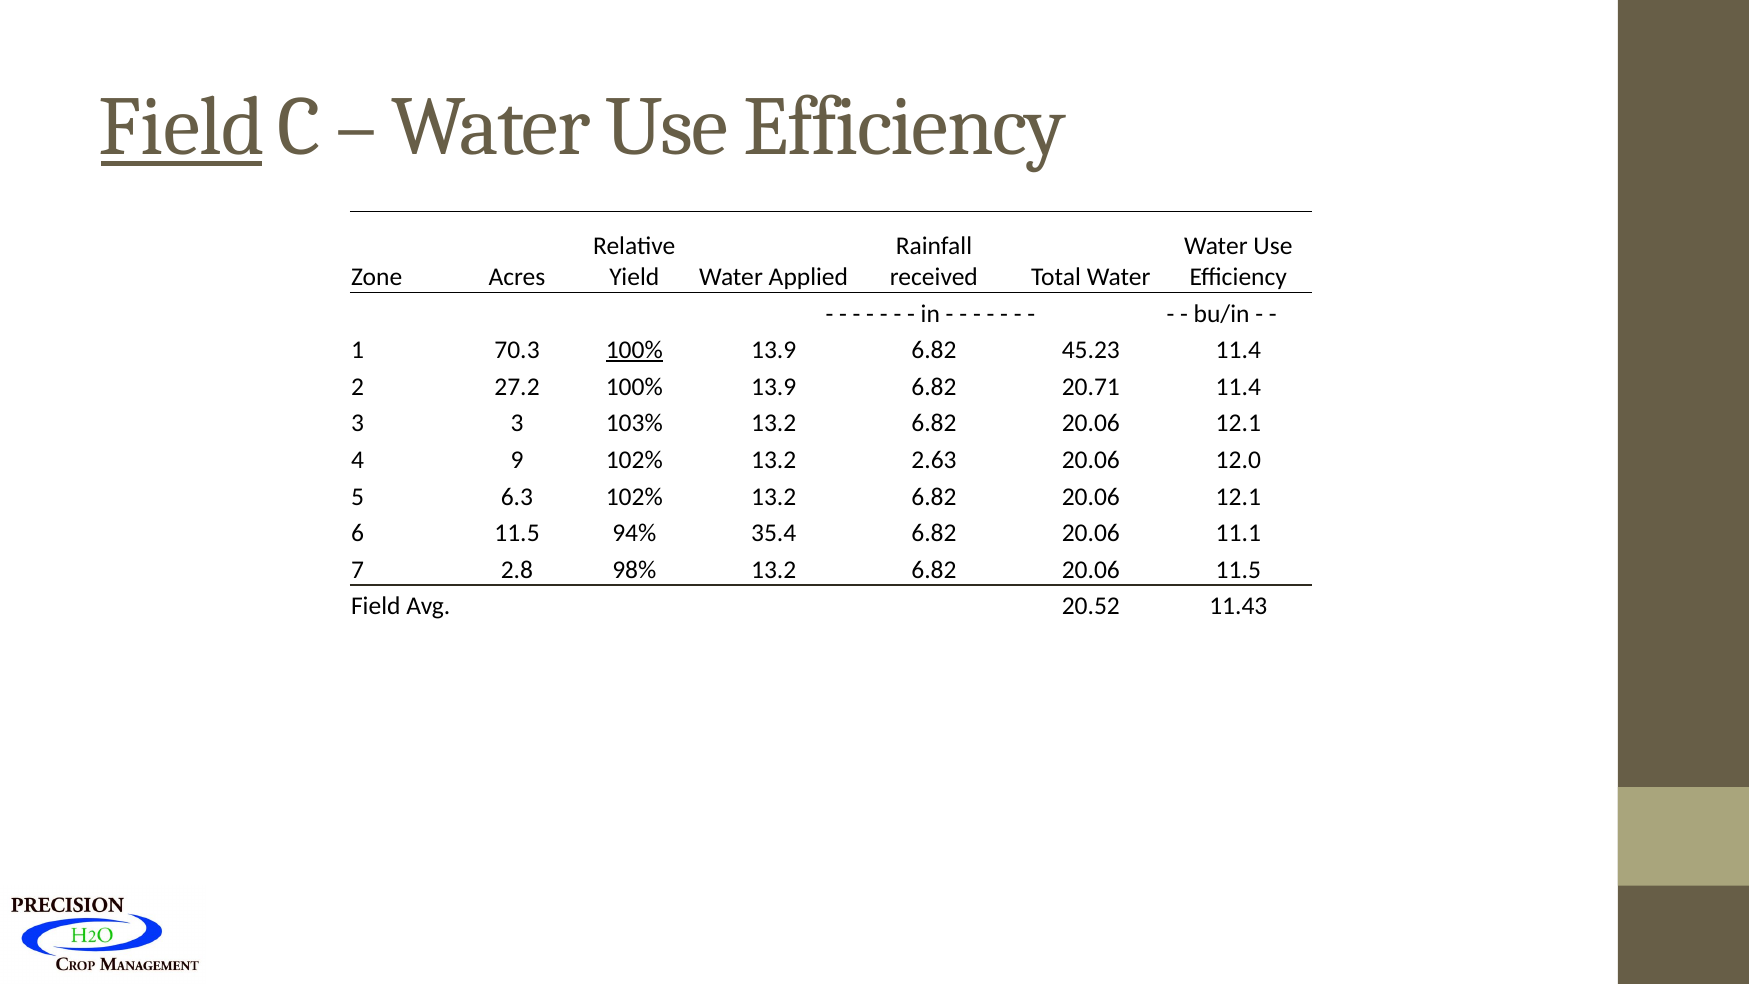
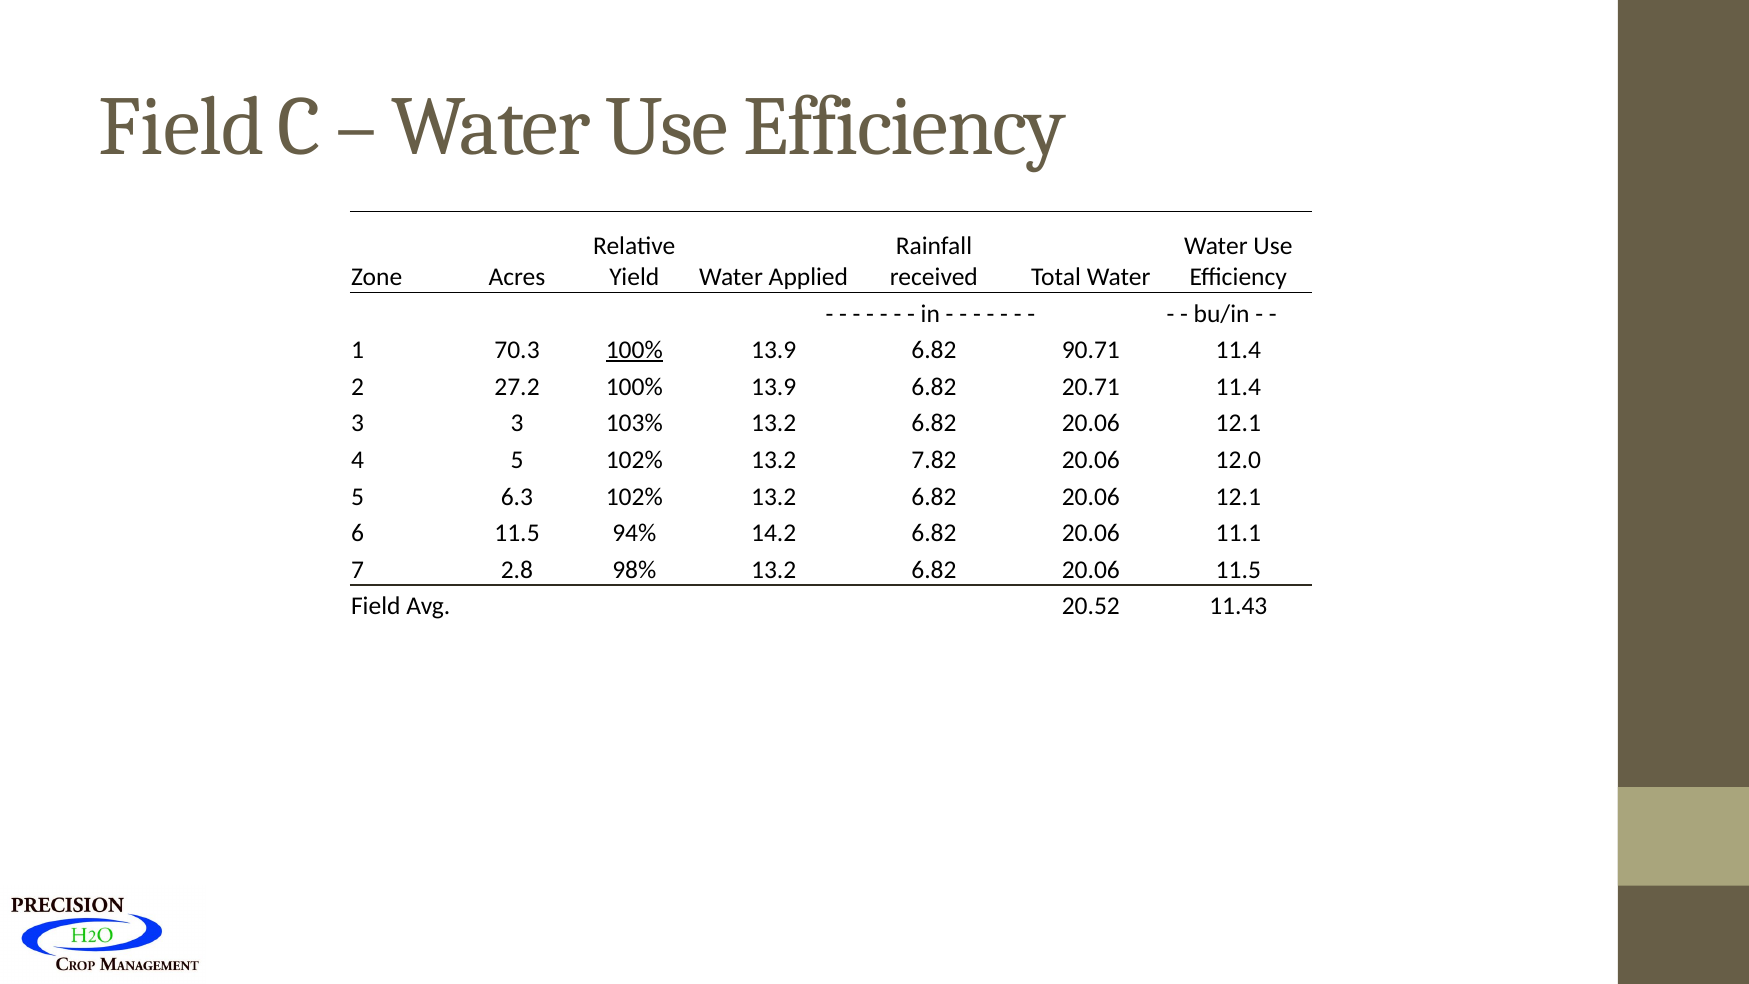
Field at (182, 127) underline: present -> none
45.23: 45.23 -> 90.71
4 9: 9 -> 5
2.63: 2.63 -> 7.82
35.4: 35.4 -> 14.2
